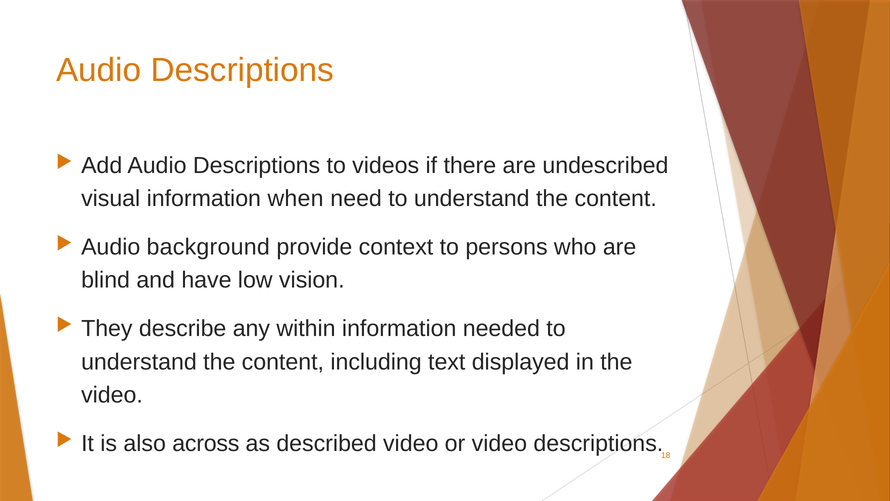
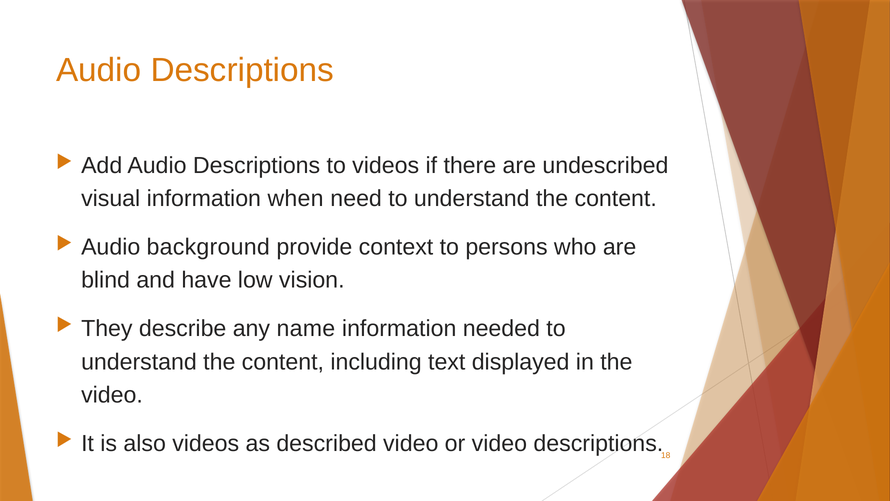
within: within -> name
also across: across -> videos
